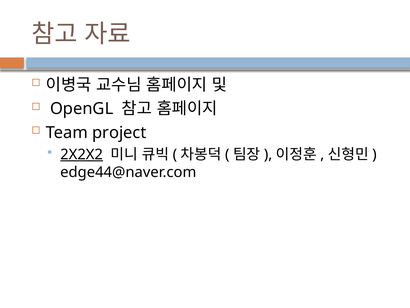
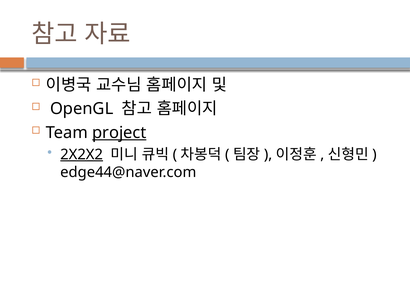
project underline: none -> present
